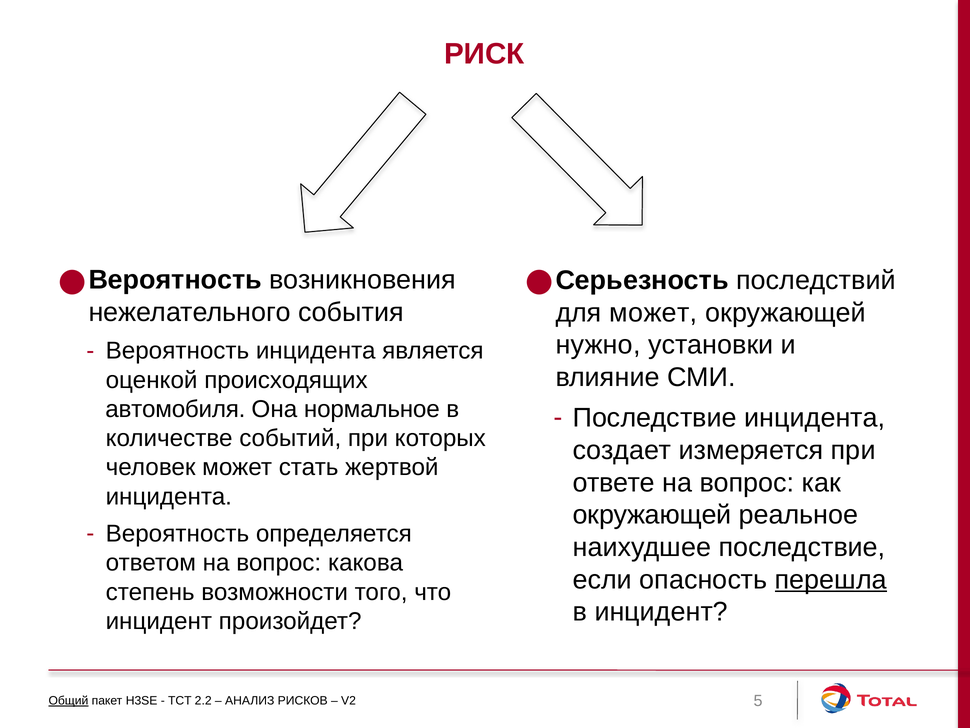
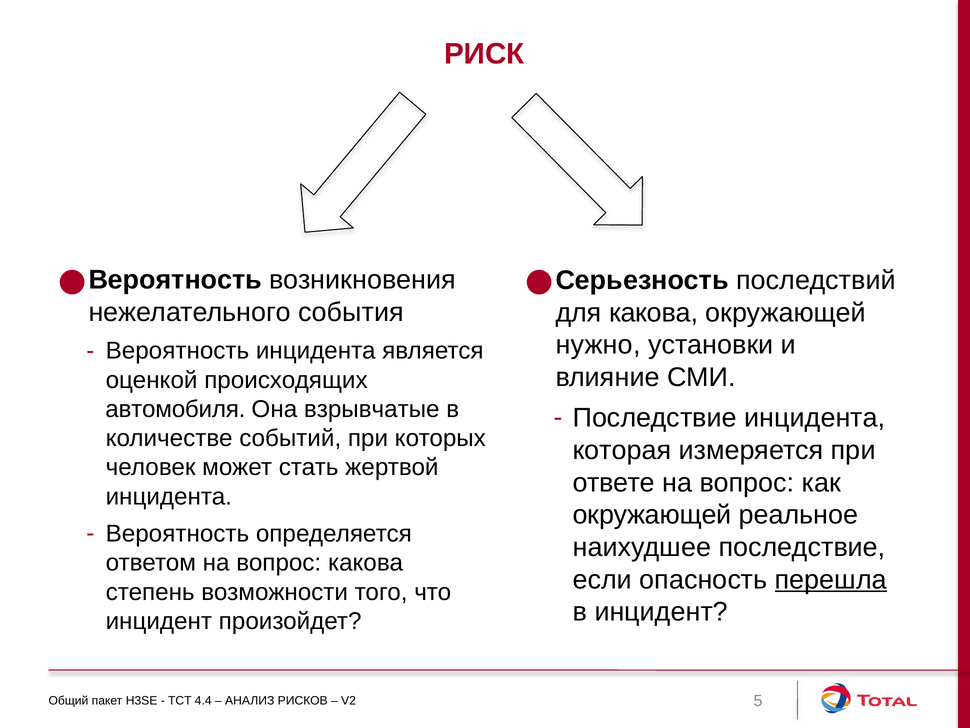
для может: может -> какова
нормальное: нормальное -> взрывчатые
создает: создает -> которая
Общий underline: present -> none
2.2: 2.2 -> 4.4
